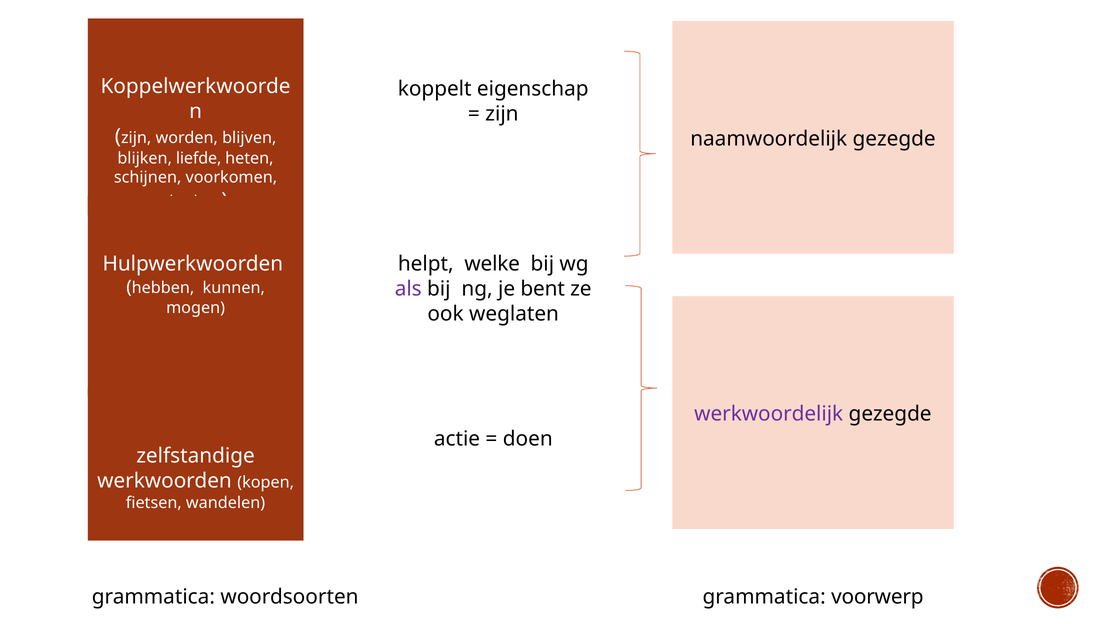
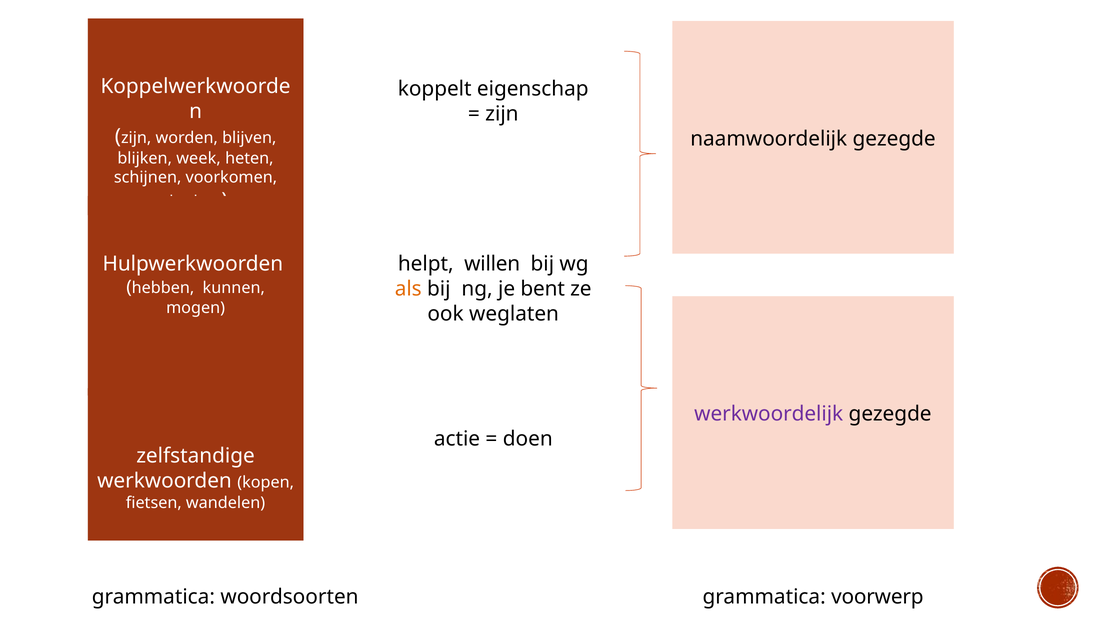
liefde: liefde -> week
welke: welke -> willen
als colour: purple -> orange
